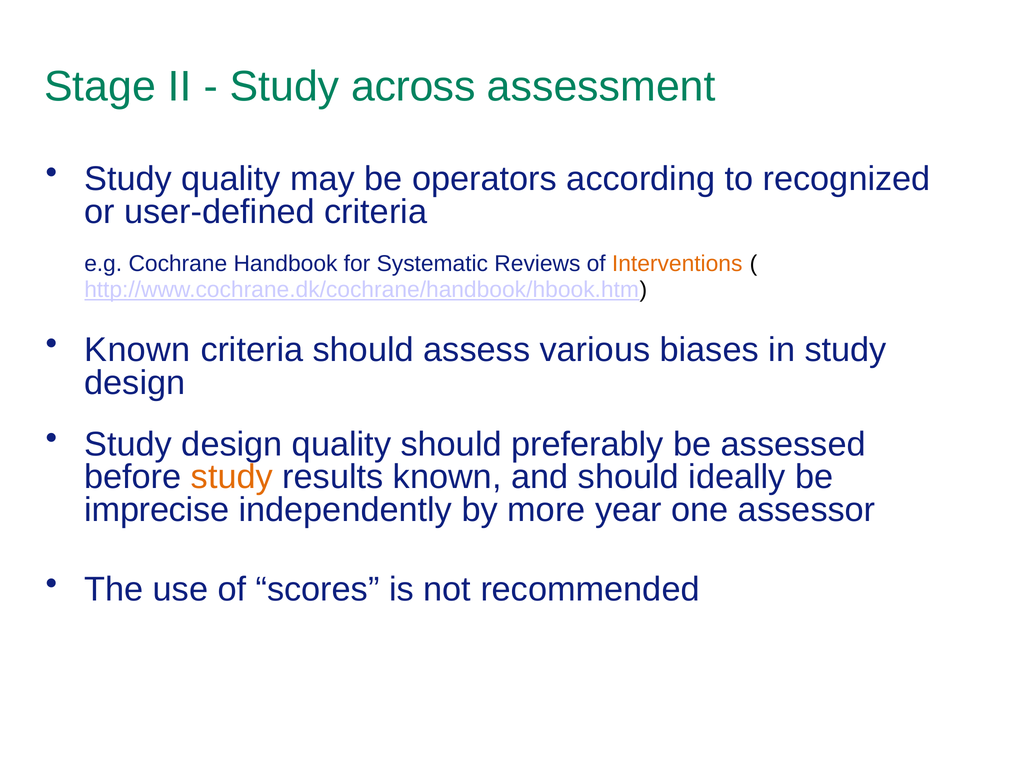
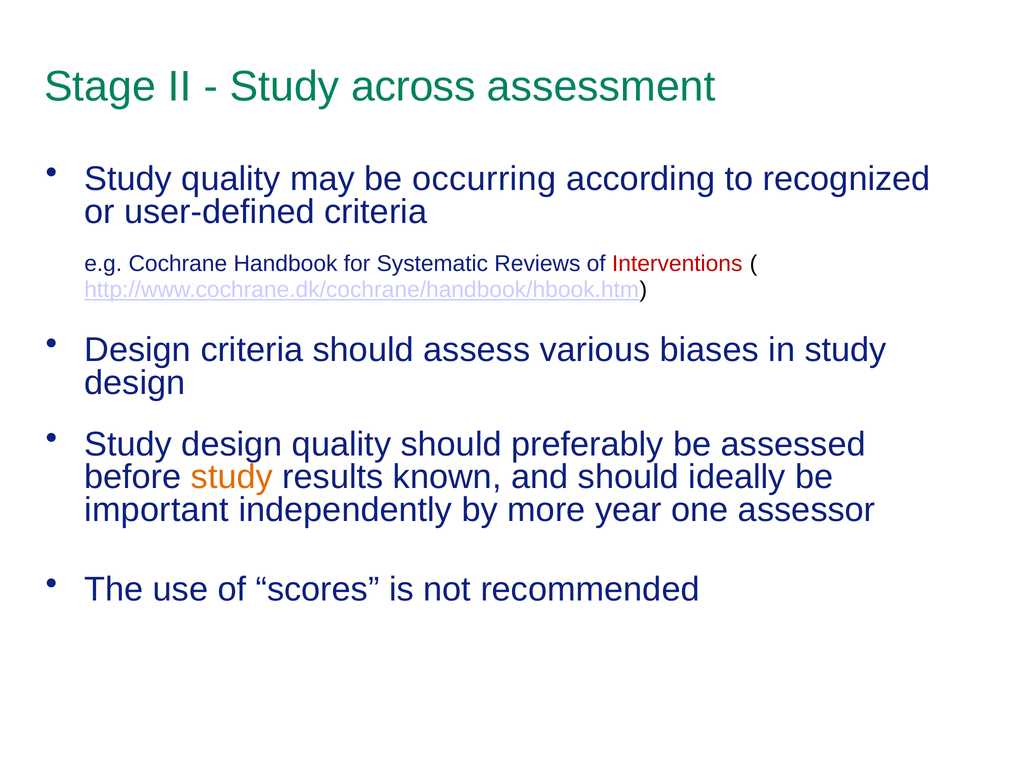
operators: operators -> occurring
Interventions colour: orange -> red
Known at (137, 350): Known -> Design
imprecise: imprecise -> important
